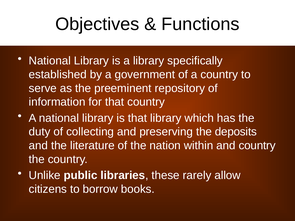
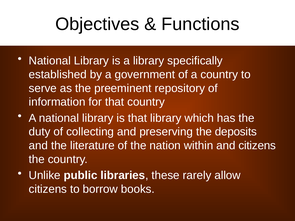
and country: country -> citizens
